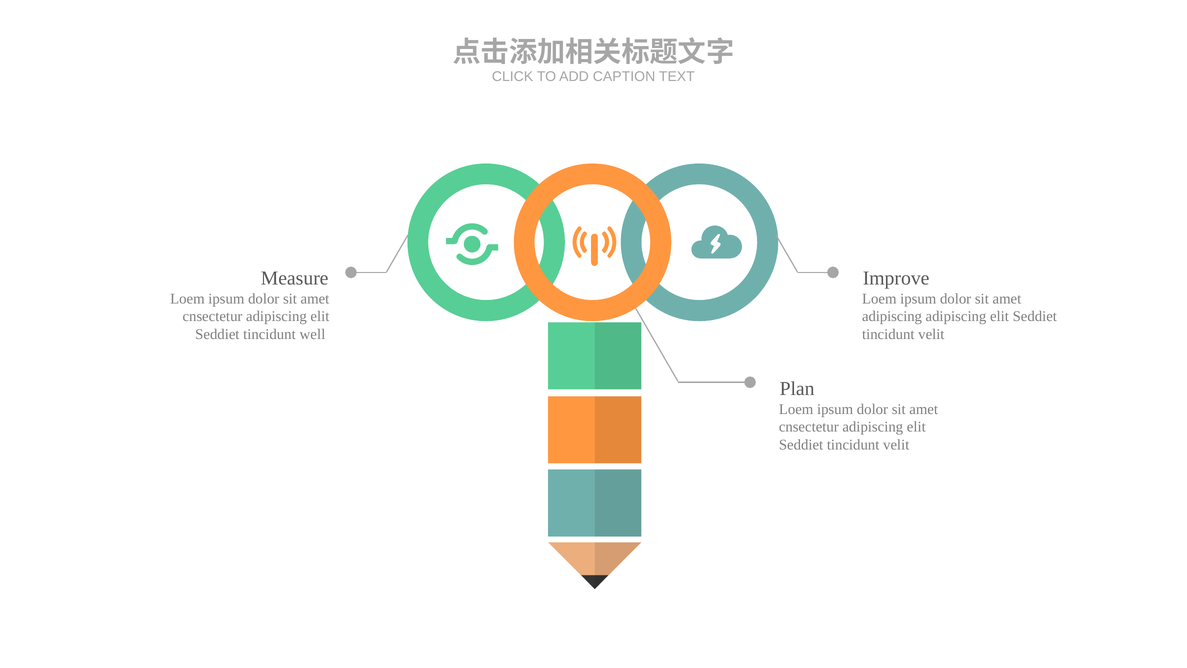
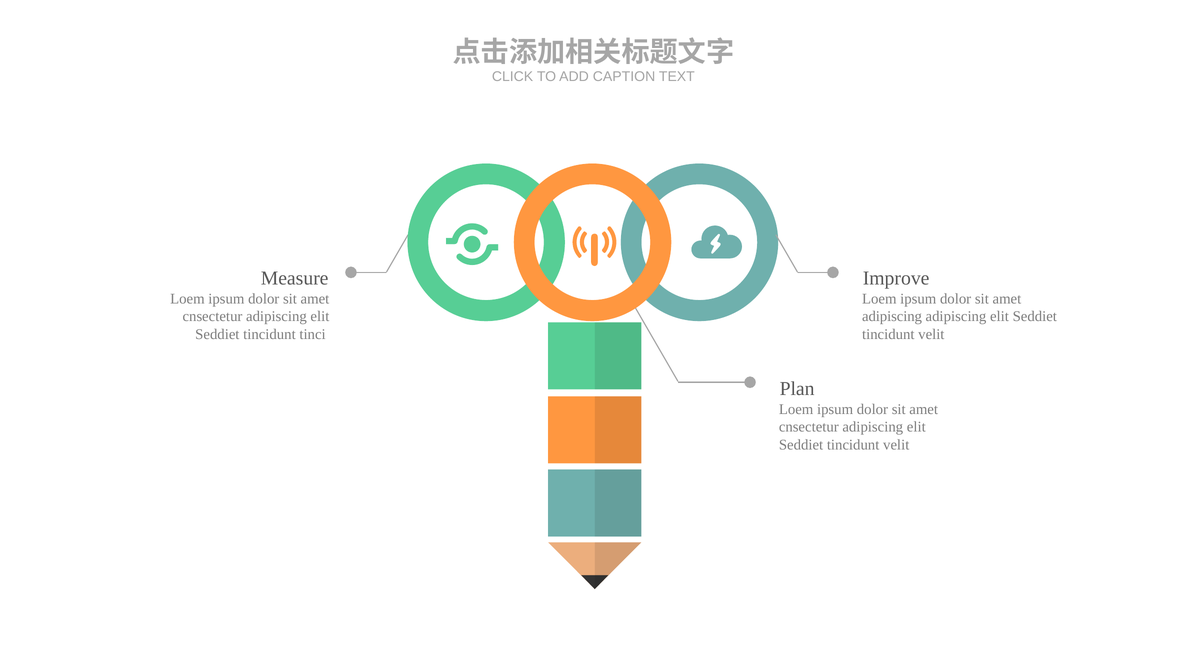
well: well -> tinci
